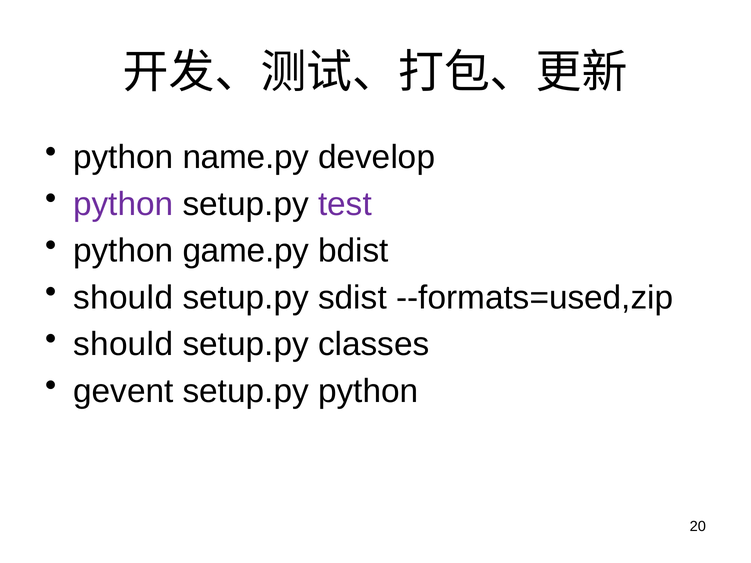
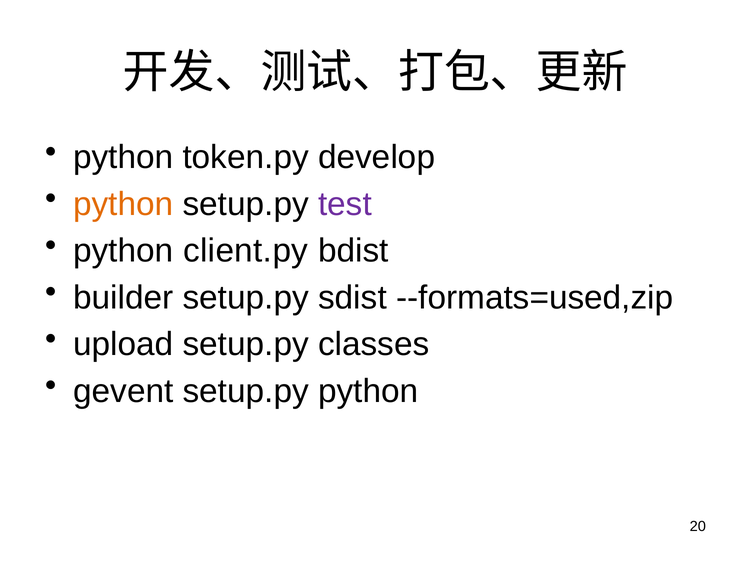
name.py: name.py -> token.py
python at (123, 204) colour: purple -> orange
game.py: game.py -> client.py
should at (123, 298): should -> builder
should at (123, 345): should -> upload
